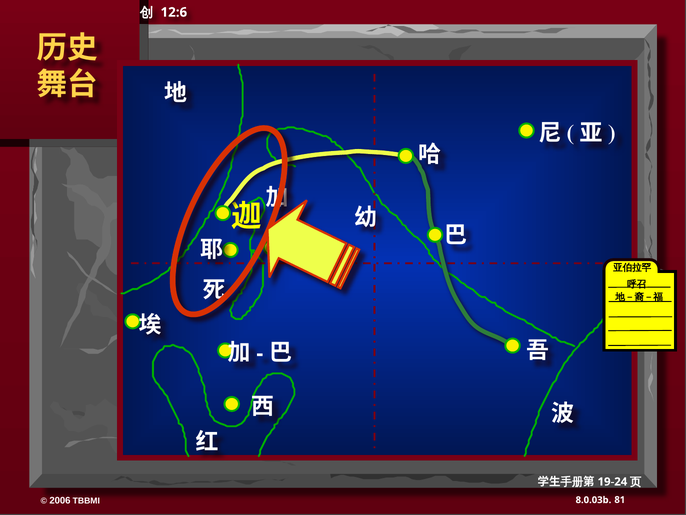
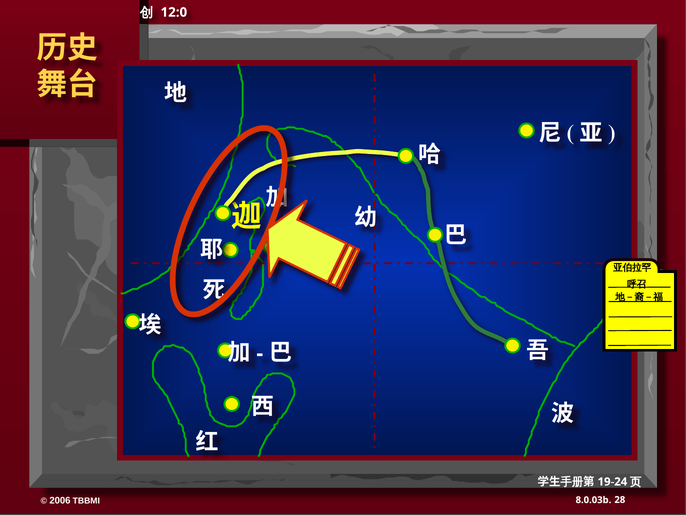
12:6: 12:6 -> 12:0
81: 81 -> 28
